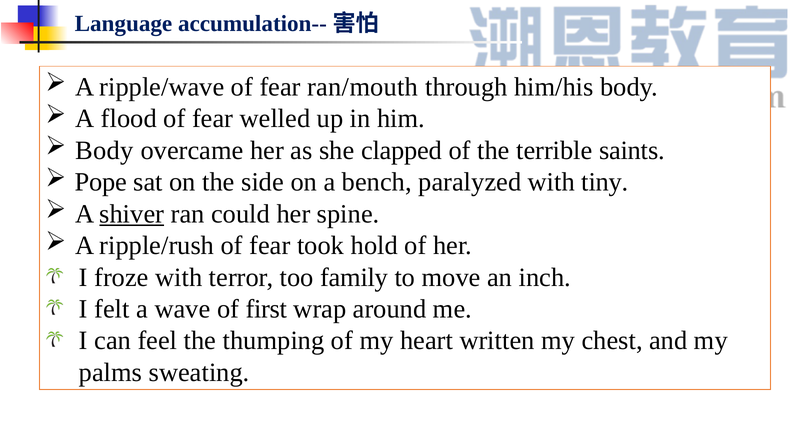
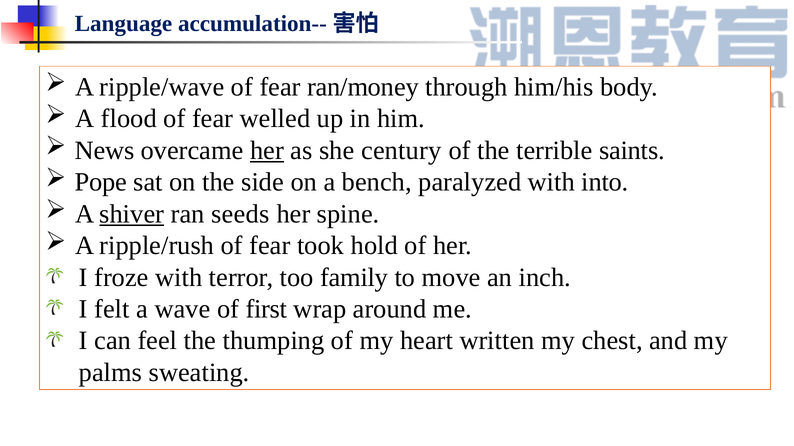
ran/mouth: ran/mouth -> ran/money
Body at (104, 151): Body -> News
her at (267, 151) underline: none -> present
clapped: clapped -> century
tiny: tiny -> into
could: could -> seeds
